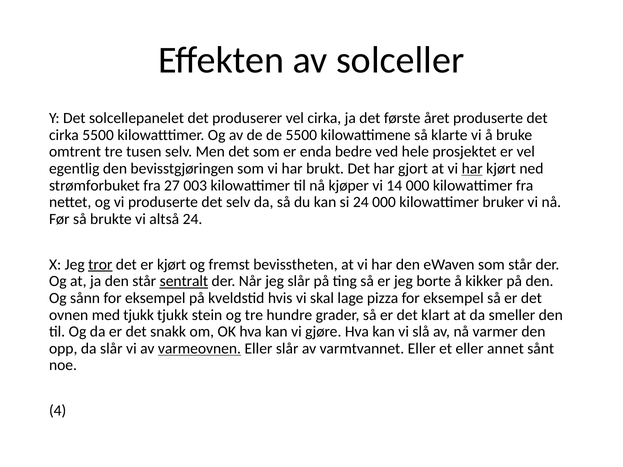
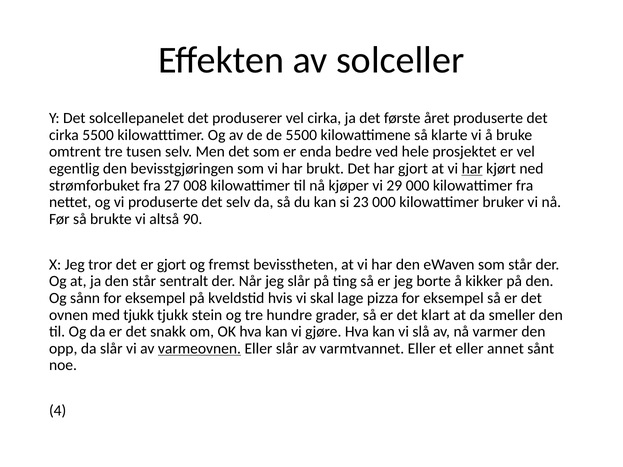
003: 003 -> 008
14: 14 -> 29
si 24: 24 -> 23
altså 24: 24 -> 90
tror underline: present -> none
er kjørt: kjørt -> gjort
sentralt underline: present -> none
